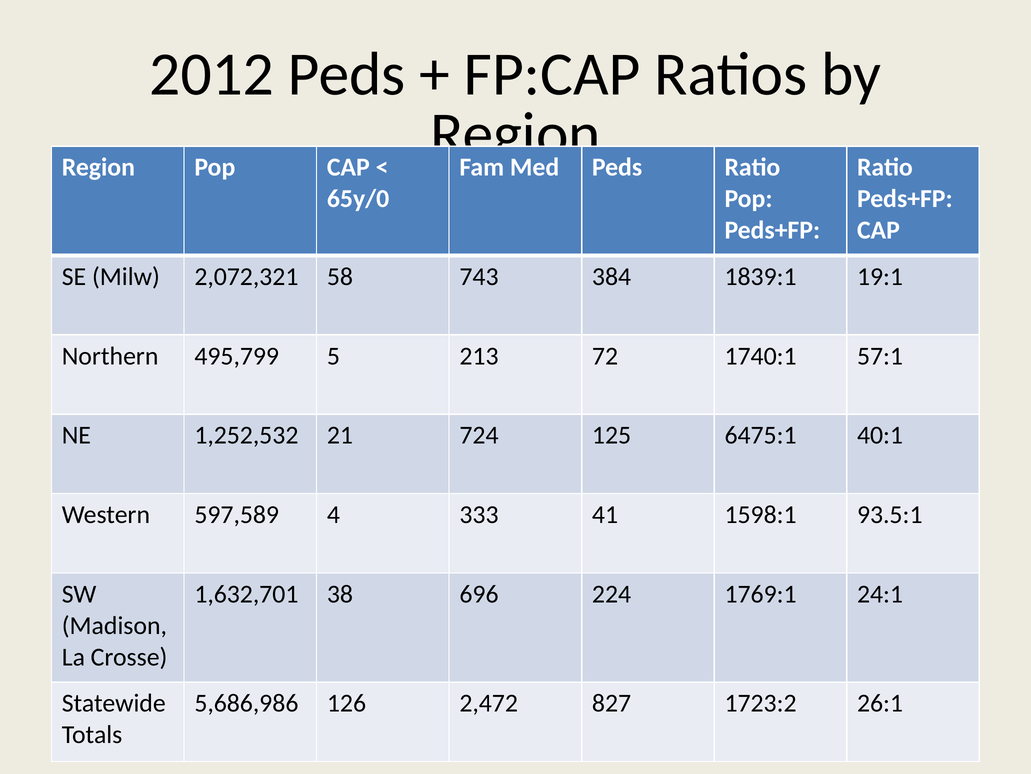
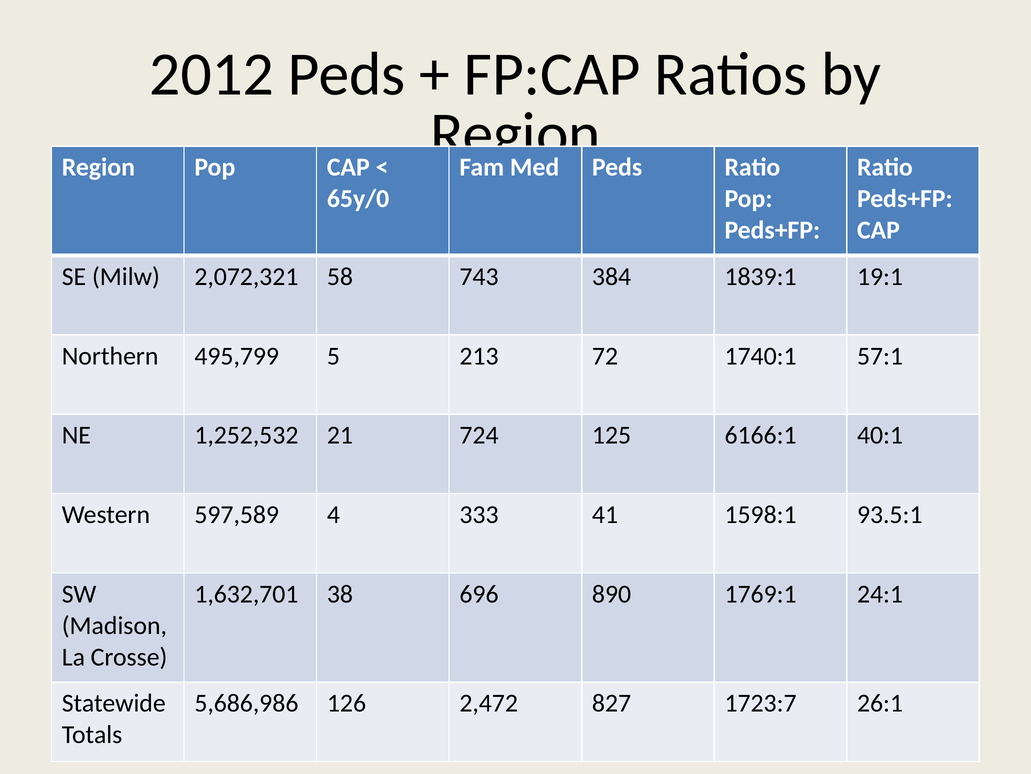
6475:1: 6475:1 -> 6166:1
224: 224 -> 890
1723:2: 1723:2 -> 1723:7
